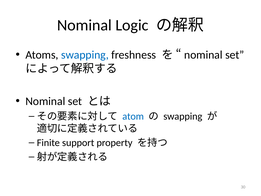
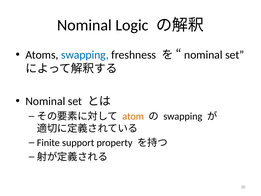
atom colour: blue -> orange
